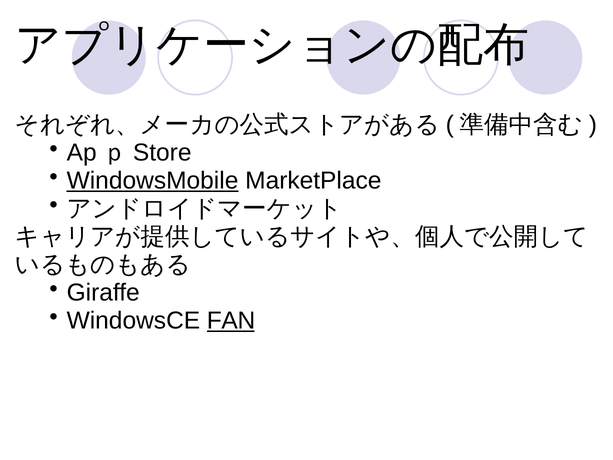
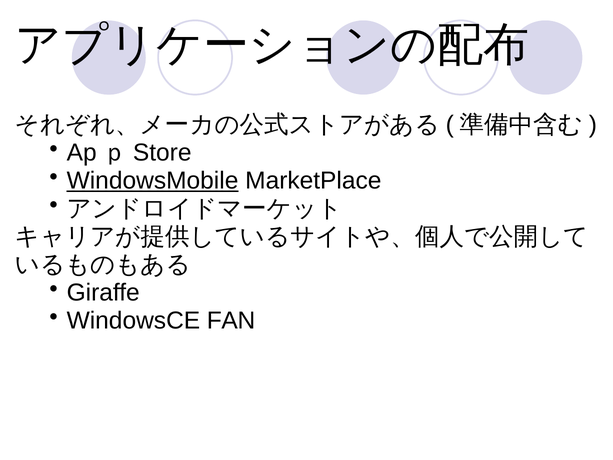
FAN underline: present -> none
